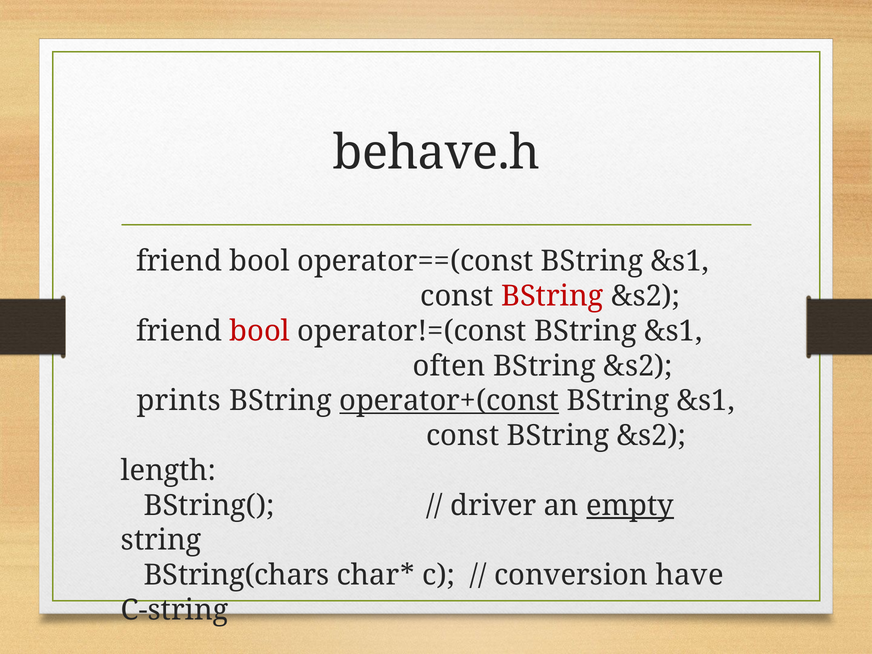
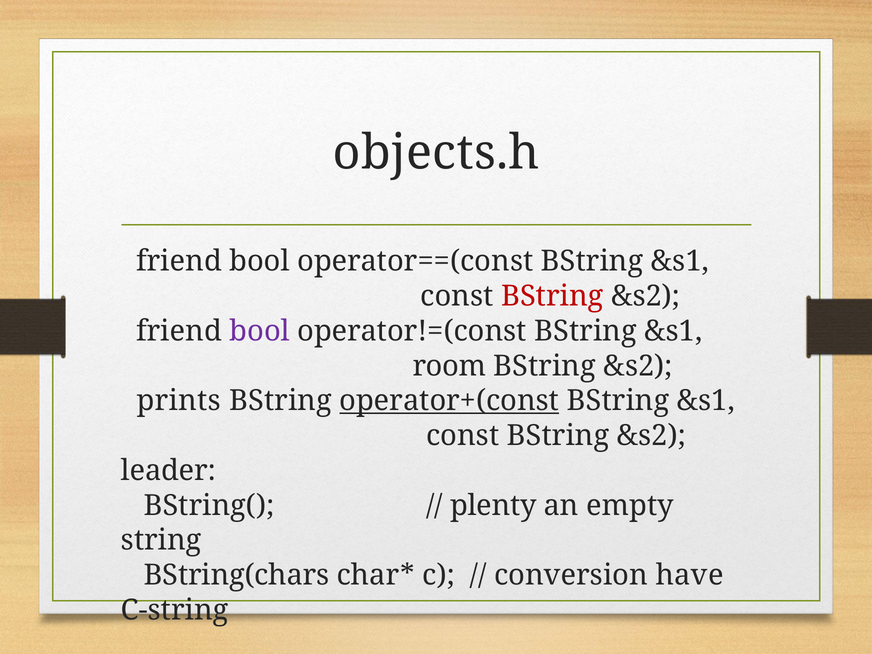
behave.h: behave.h -> objects.h
bool at (260, 331) colour: red -> purple
often: often -> room
length: length -> leader
driver: driver -> plenty
empty underline: present -> none
